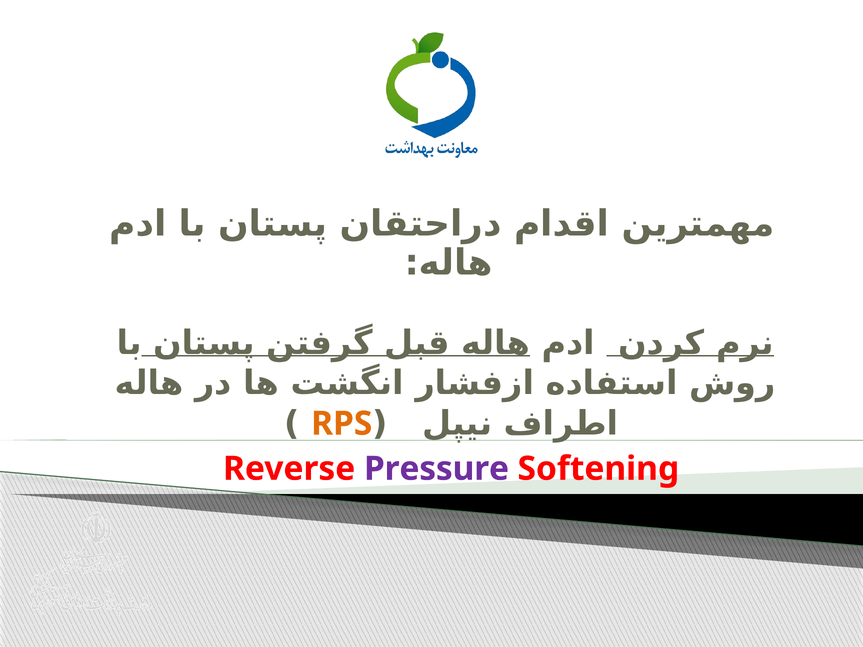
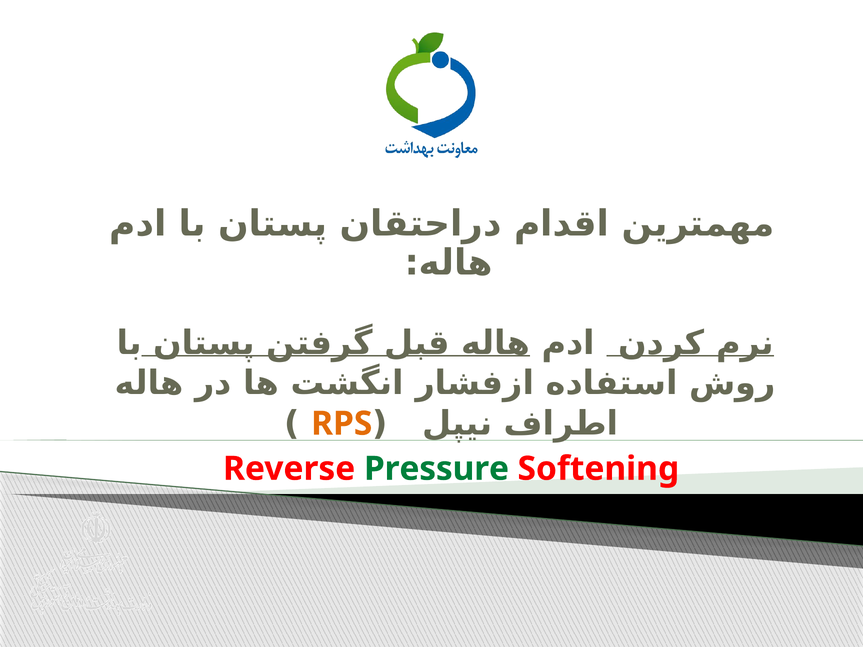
Pressure colour: purple -> green
